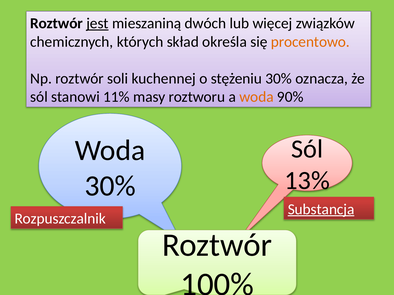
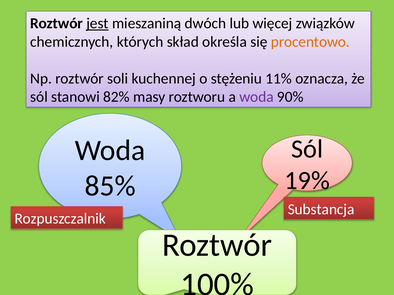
stężeniu 30%: 30% -> 11%
11%: 11% -> 82%
woda at (256, 97) colour: orange -> purple
13%: 13% -> 19%
30% at (110, 186): 30% -> 85%
Substancja underline: present -> none
